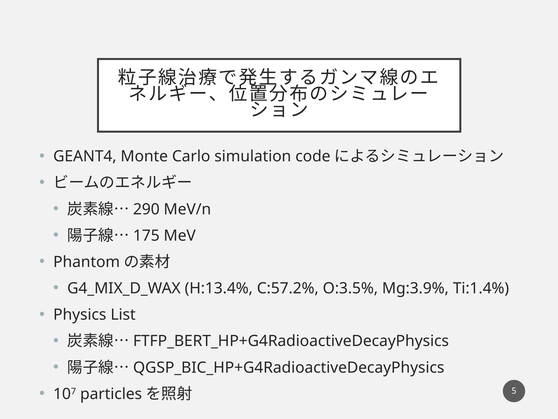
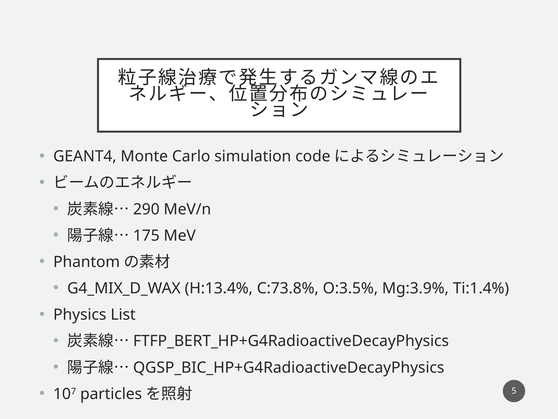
C:57.2%: C:57.2% -> C:73.8%
